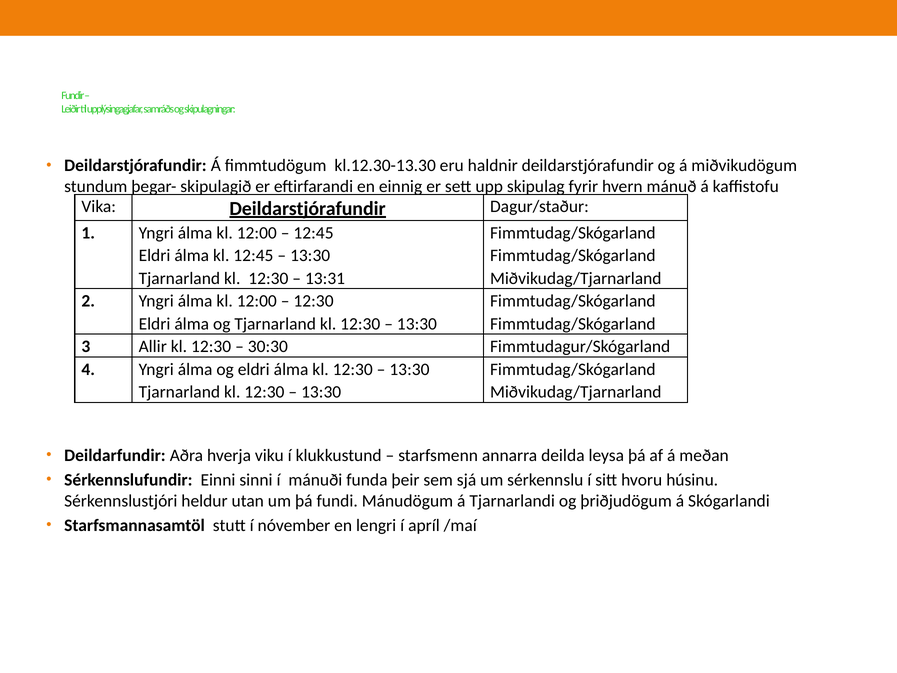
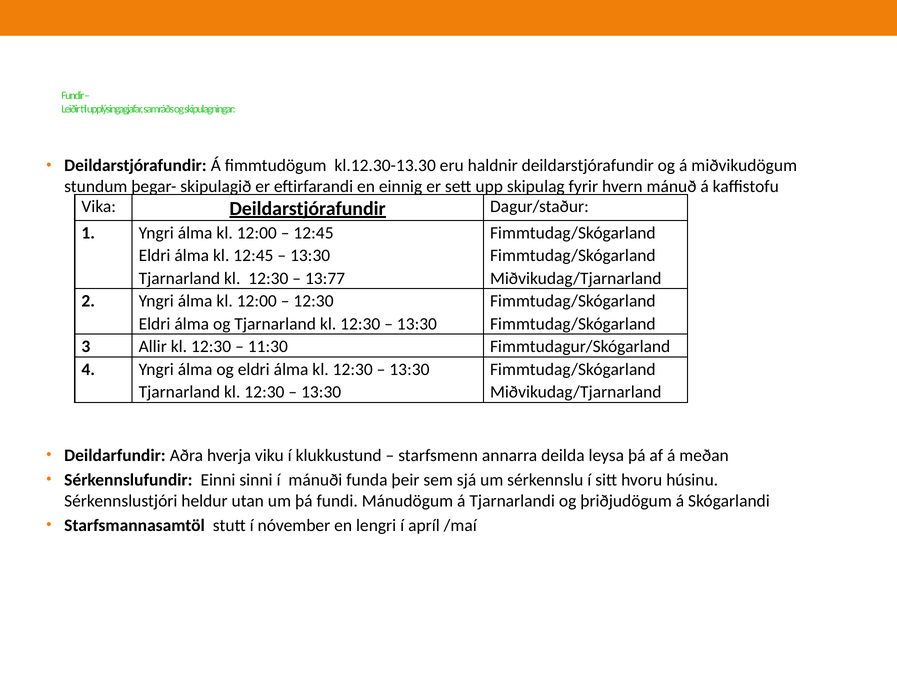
13:31: 13:31 -> 13:77
30:30: 30:30 -> 11:30
